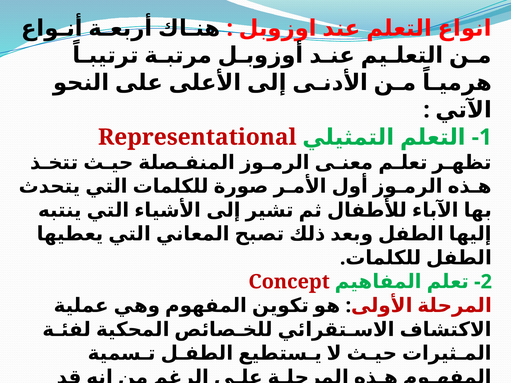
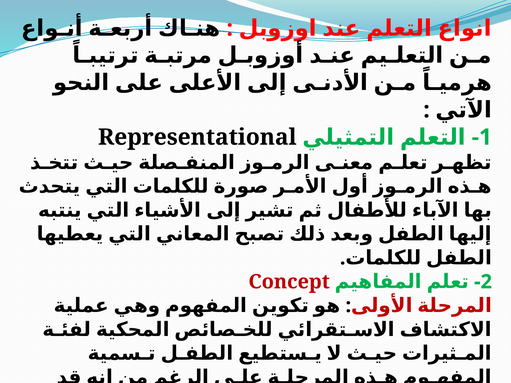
Representational colour: red -> black
